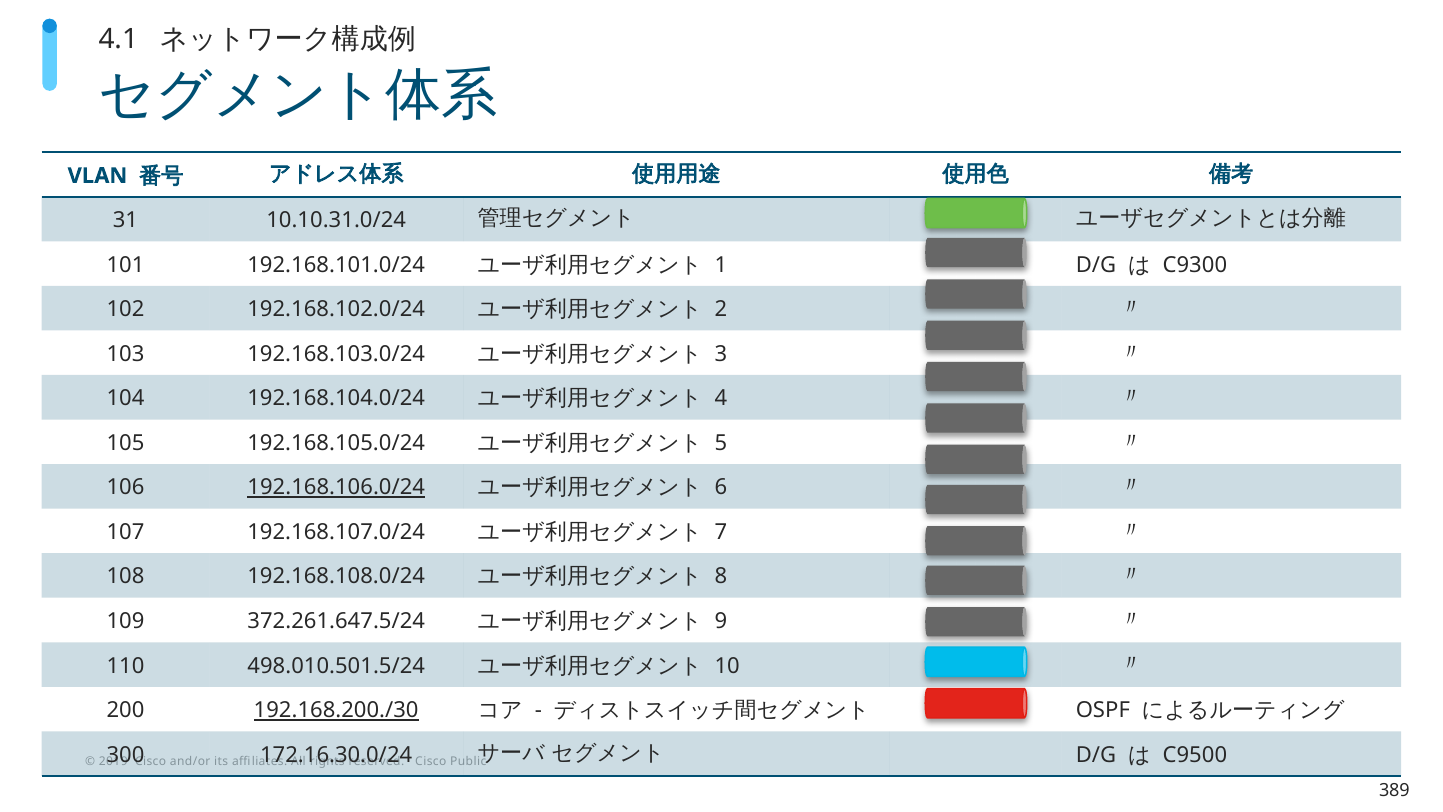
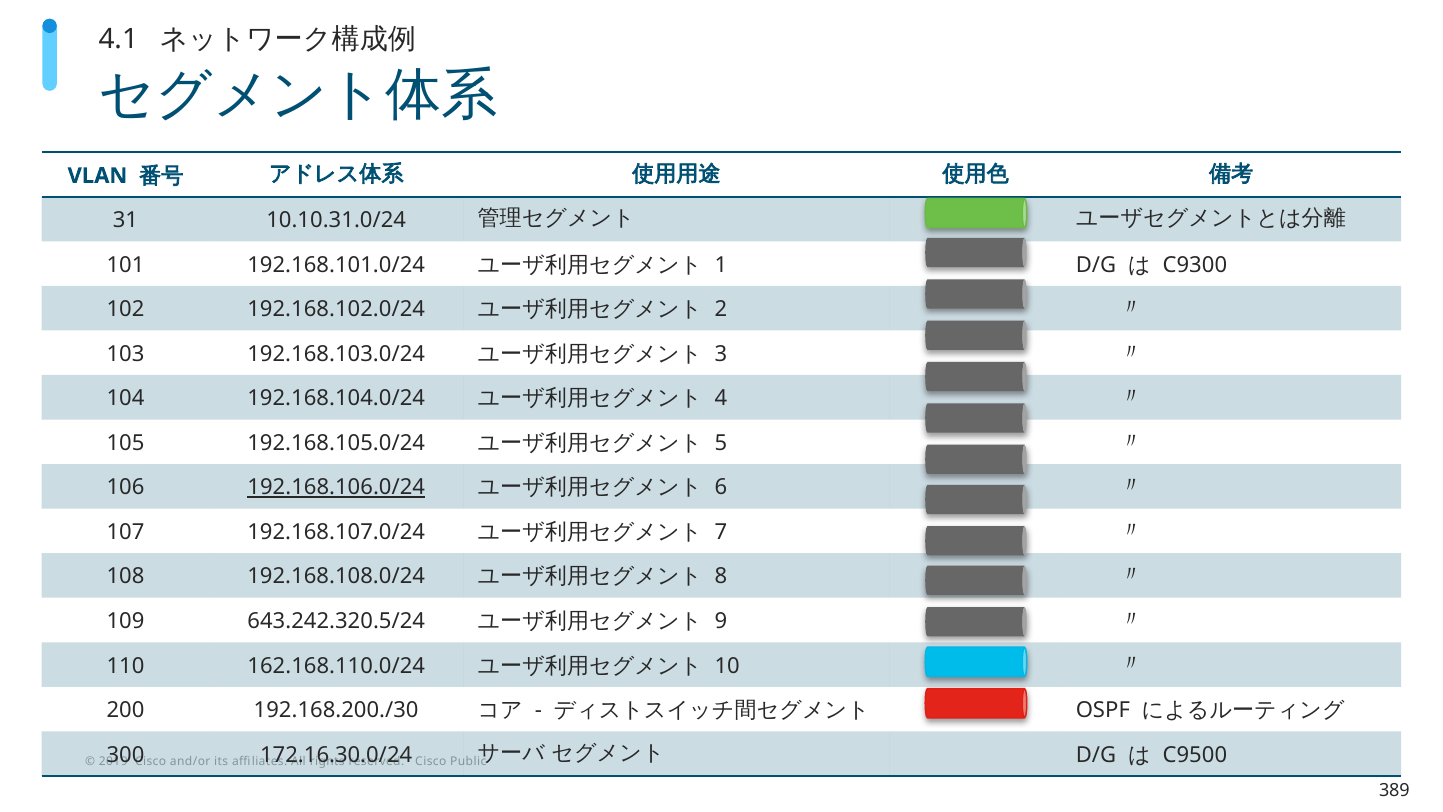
372.261.647.5/24: 372.261.647.5/24 -> 643.242.320.5/24
498.010.501.5/24: 498.010.501.5/24 -> 162.168.110.0/24
192.168.200./30 underline: present -> none
